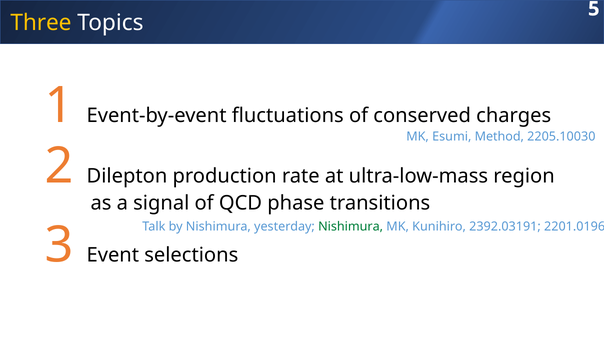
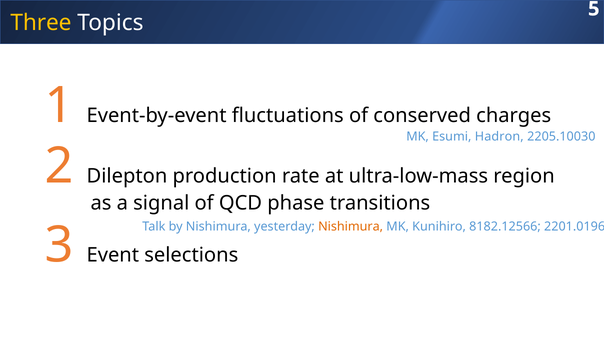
Method: Method -> Hadron
Nishimura at (351, 226) colour: green -> orange
2392.03191: 2392.03191 -> 8182.12566
